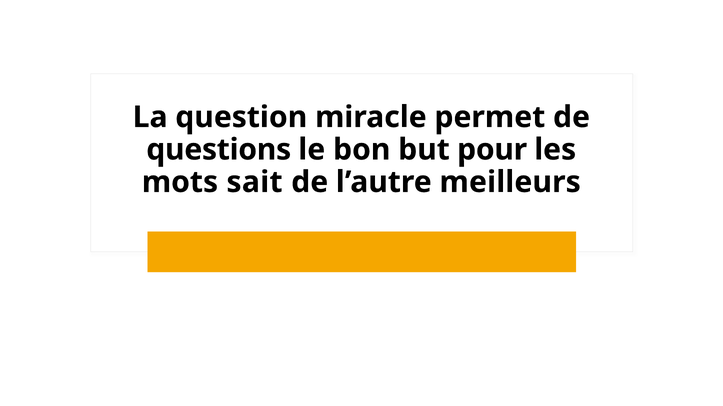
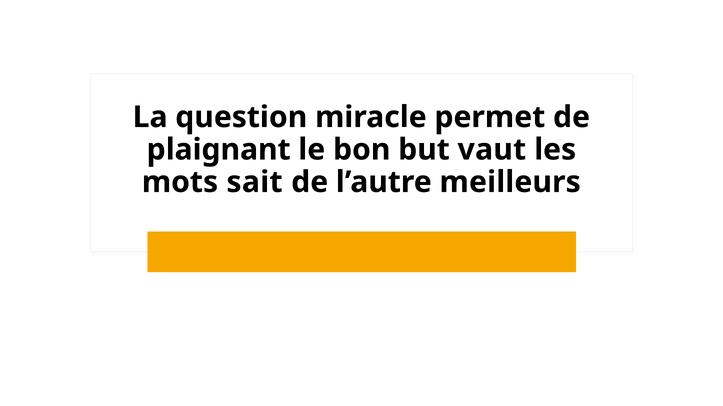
questions: questions -> plaignant
pour: pour -> vaut
